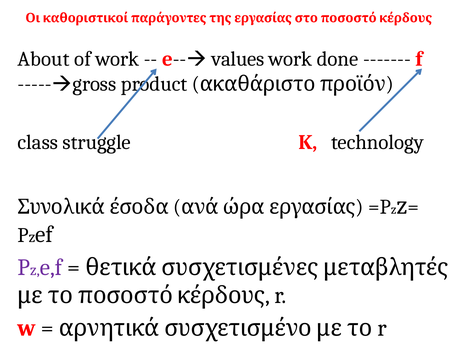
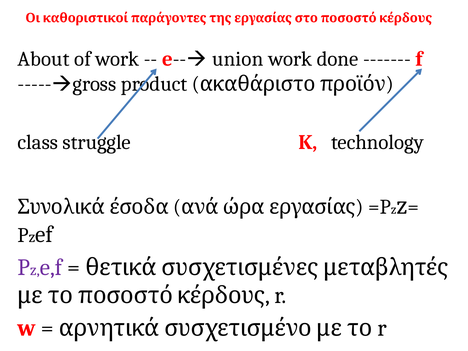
values: values -> union
